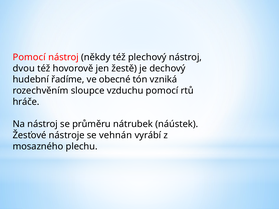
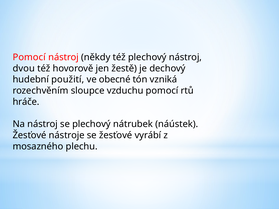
řadíme: řadíme -> použití
se průměru: průměru -> plechový
se vehnán: vehnán -> žesťové
